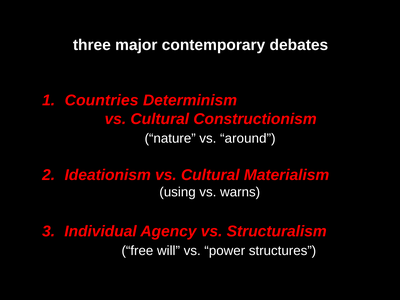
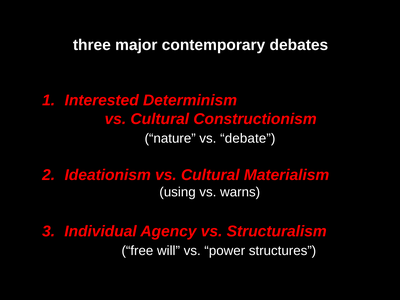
Countries: Countries -> Interested
around: around -> debate
